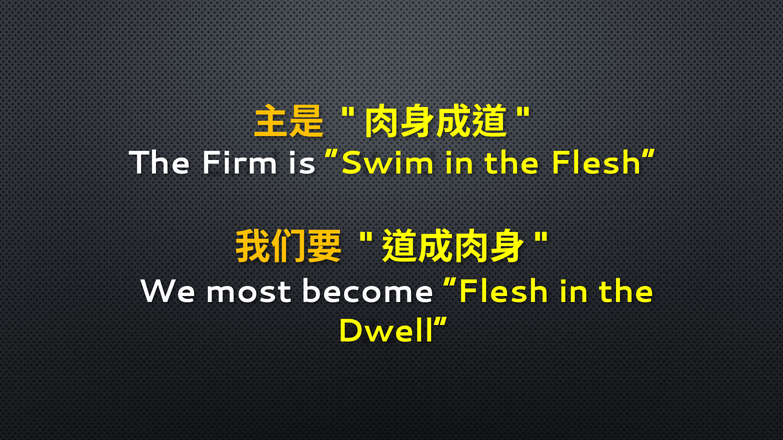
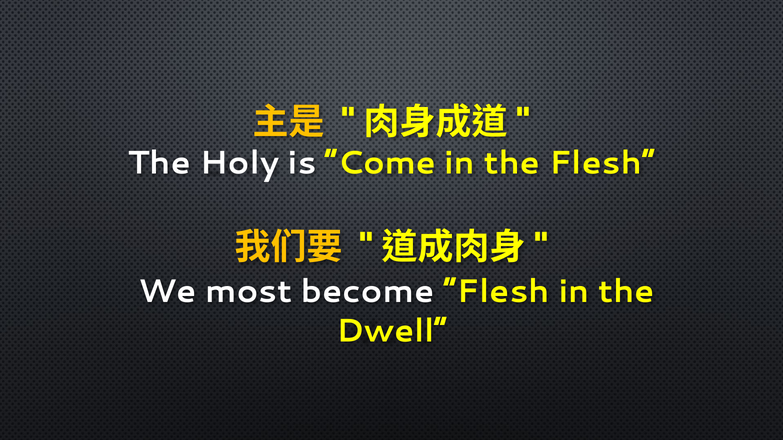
Firm: Firm -> Holy
Swim: Swim -> Come
